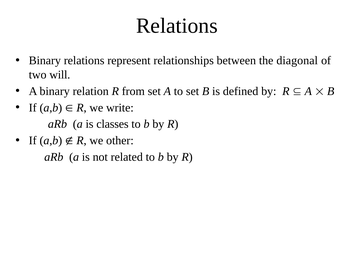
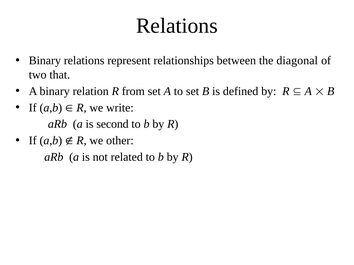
will: will -> that
classes: classes -> second
